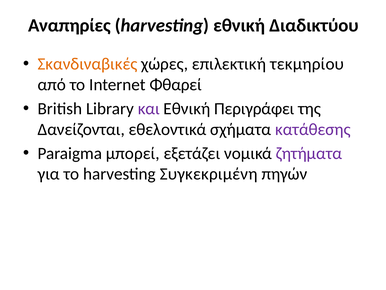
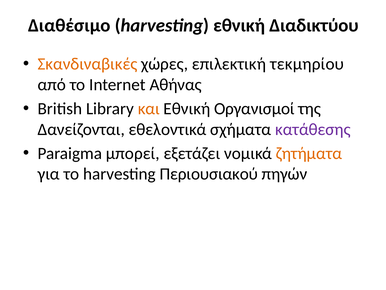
Αναπηρίες: Αναπηρίες -> Διαθέσιμο
Φθαρεί: Φθαρεί -> Αθήνας
και colour: purple -> orange
Περιγράφει: Περιγράφει -> Οργανισμοί
ζητήματα colour: purple -> orange
Συγκεκριμένη: Συγκεκριμένη -> Περιουσιακού
